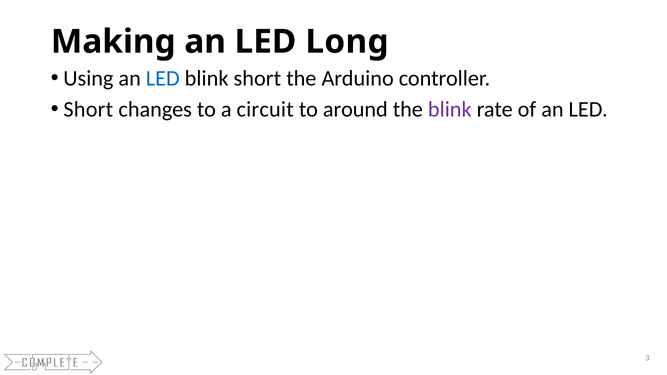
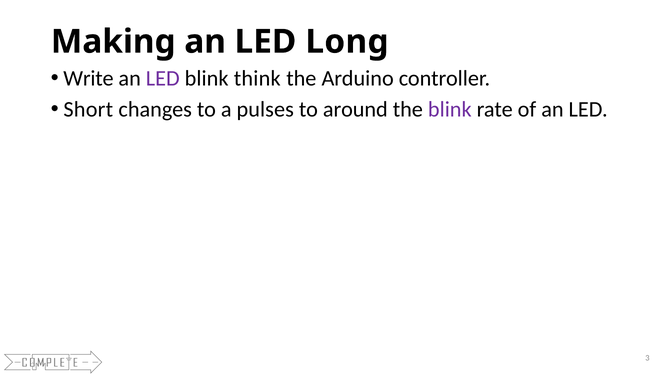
Using: Using -> Write
LED at (163, 78) colour: blue -> purple
blink short: short -> think
circuit: circuit -> pulses
